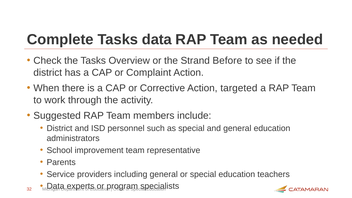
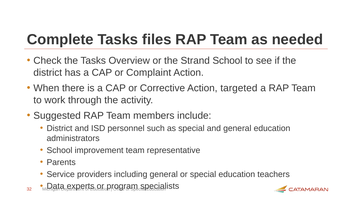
Tasks data: data -> files
Strand Before: Before -> School
